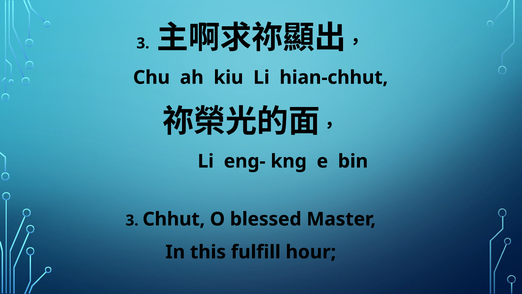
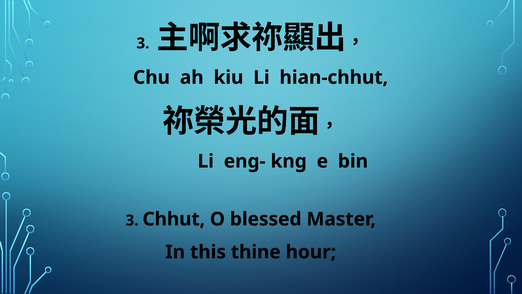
fulfill: fulfill -> thine
